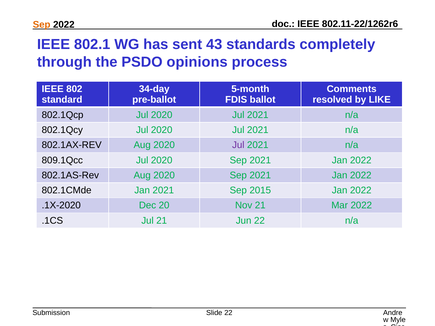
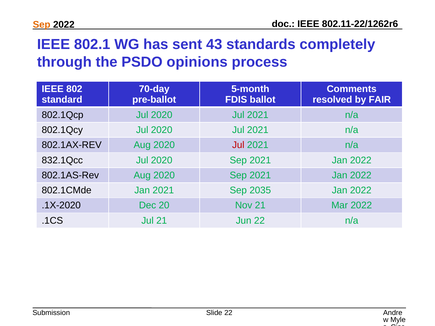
34-day: 34-day -> 70-day
LIKE: LIKE -> FAIR
Jul at (238, 145) colour: purple -> red
809.1Qcc: 809.1Qcc -> 832.1Qcc
2015: 2015 -> 2035
